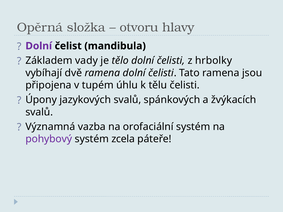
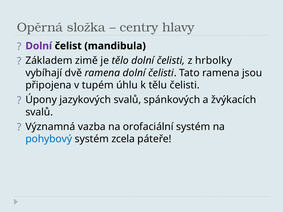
otvoru: otvoru -> centry
vady: vady -> zimě
pohybový colour: purple -> blue
